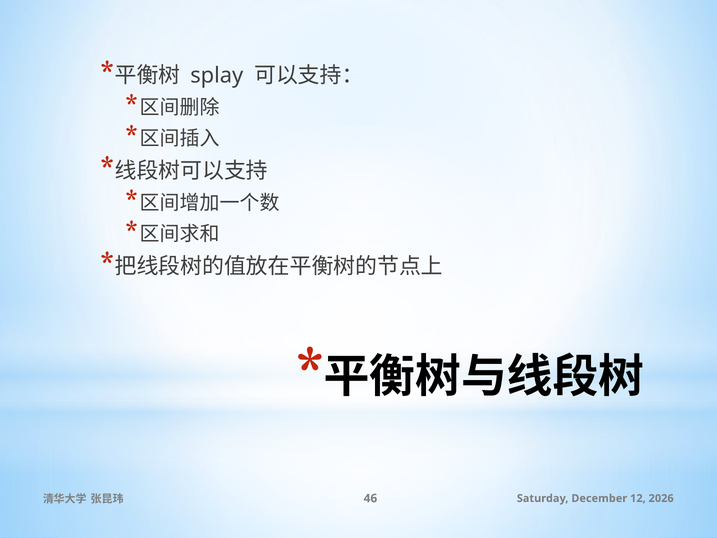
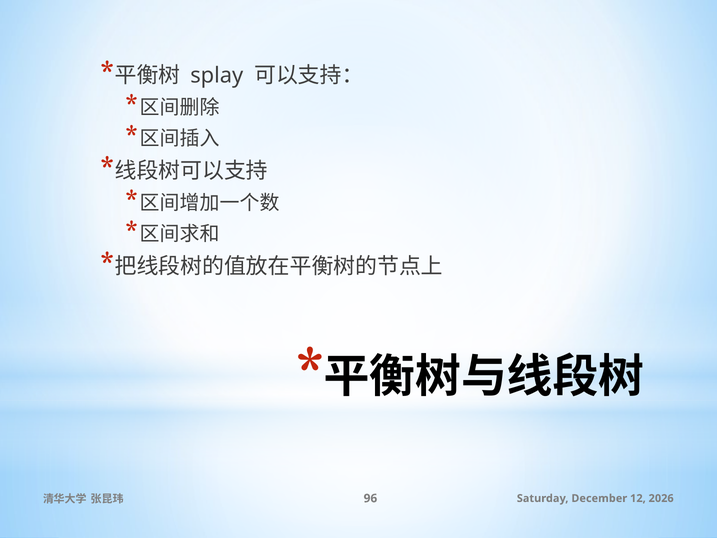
46: 46 -> 96
